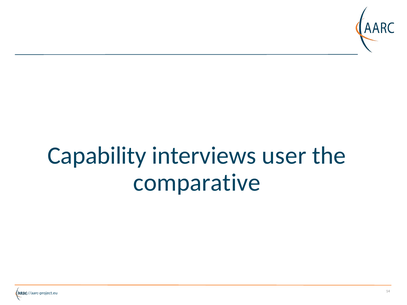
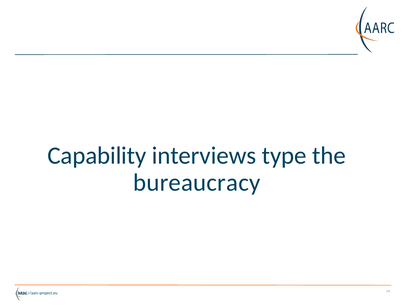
user: user -> type
comparative: comparative -> bureaucracy
